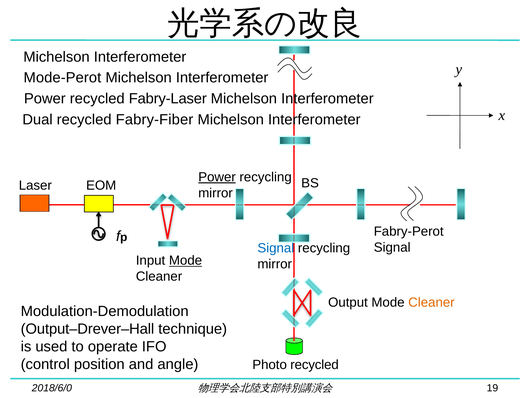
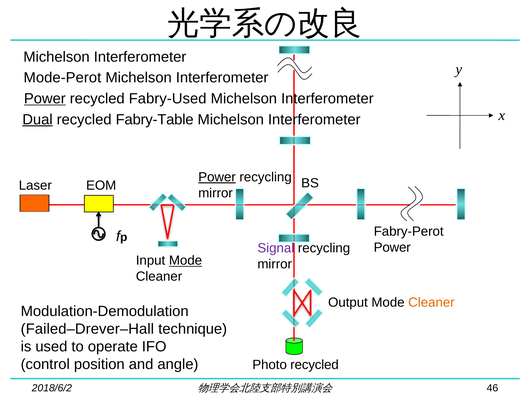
Power at (45, 99) underline: none -> present
Fabry-Laser: Fabry-Laser -> Fabry-Used
Dual underline: none -> present
Fabry-Fiber: Fabry-Fiber -> Fabry-Table
Signal at (392, 247): Signal -> Power
Signal at (276, 248) colour: blue -> purple
Output–Drever–Hall: Output–Drever–Hall -> Failed–Drever–Hall
2018/6/0: 2018/6/0 -> 2018/6/2
19: 19 -> 46
